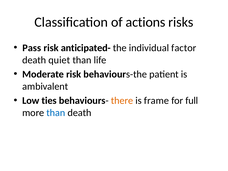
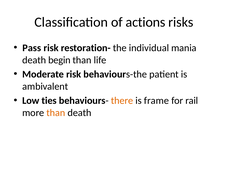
anticipated-: anticipated- -> restoration-
factor: factor -> mania
quiet: quiet -> begin
full: full -> rail
than at (56, 113) colour: blue -> orange
